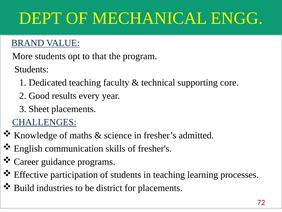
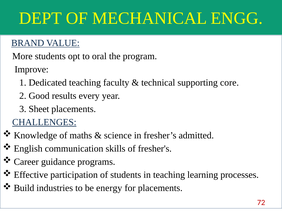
that: that -> oral
Students at (32, 69): Students -> Improve
district: district -> energy
